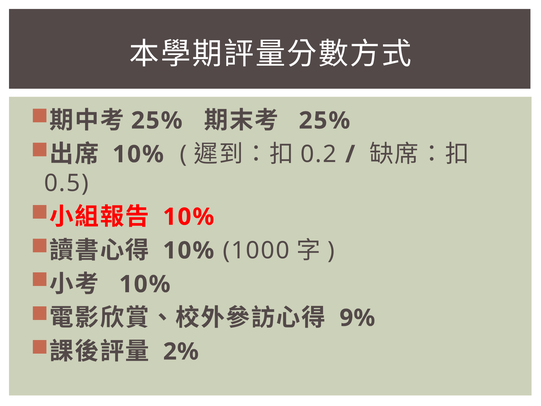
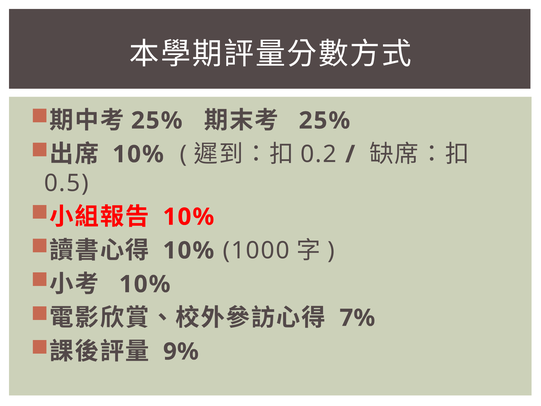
9%: 9% -> 7%
2%: 2% -> 9%
